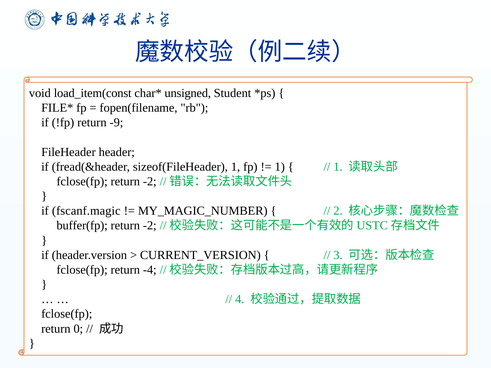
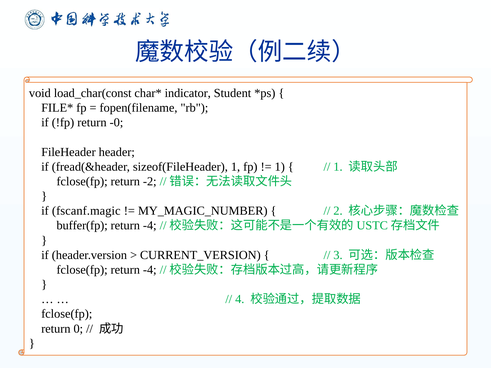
load_item(const: load_item(const -> load_char(const
unsigned: unsigned -> indicator
-9: -9 -> -0
-2 at (150, 226): -2 -> -4
